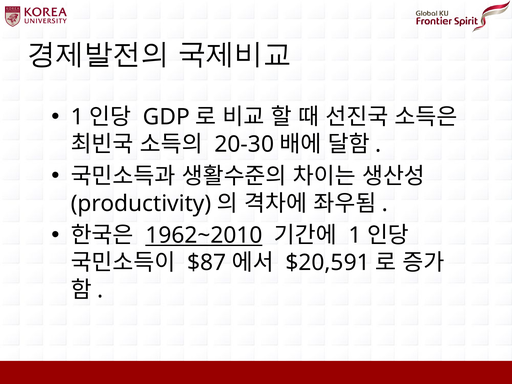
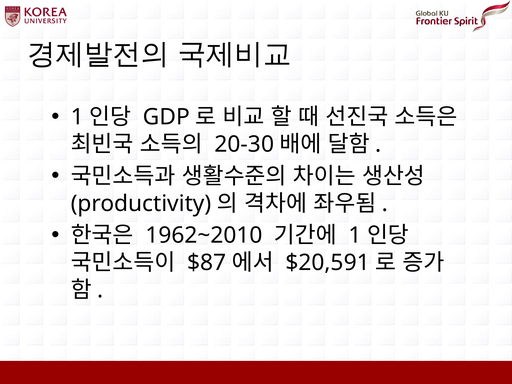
1962~2010 underline: present -> none
